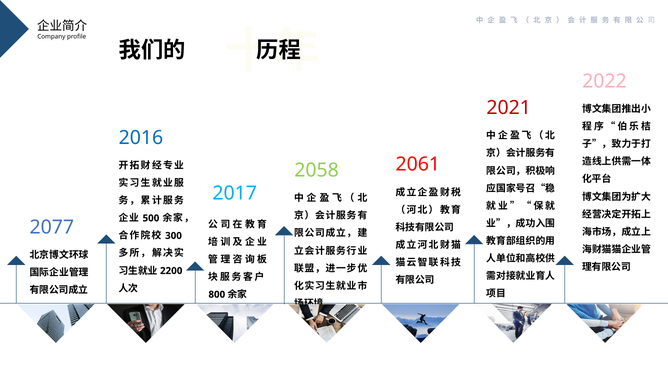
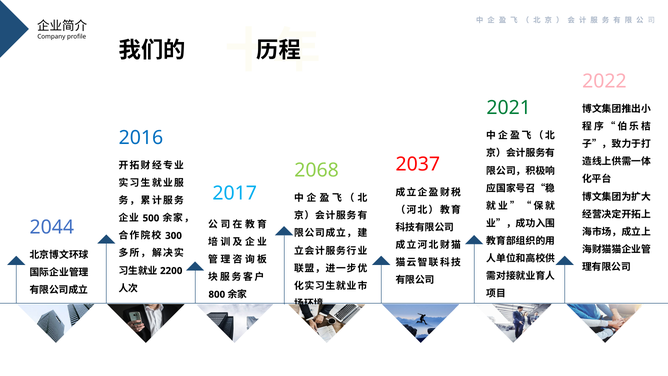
2021 colour: red -> green
2061: 2061 -> 2037
2058: 2058 -> 2068
2077: 2077 -> 2044
